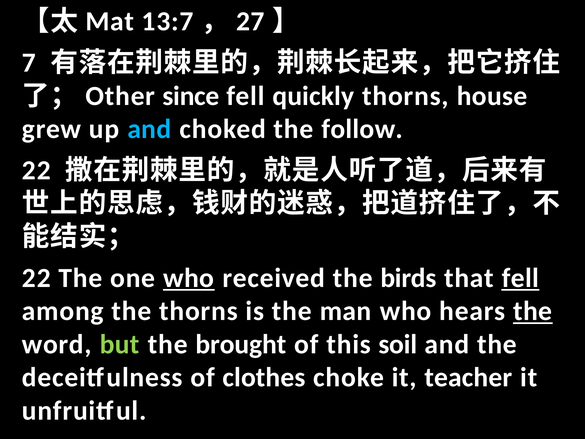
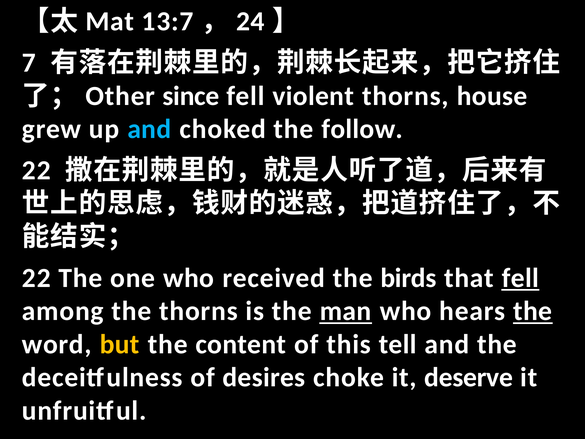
27: 27 -> 24
quickly: quickly -> violent
who at (189, 278) underline: present -> none
man underline: none -> present
but colour: light green -> yellow
brought: brought -> content
soil: soil -> tell
clothes: clothes -> desires
teacher: teacher -> deserve
